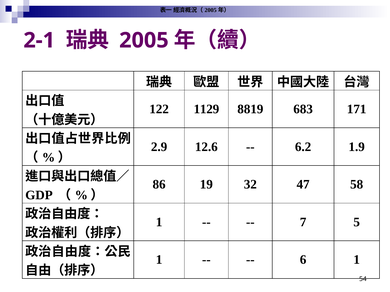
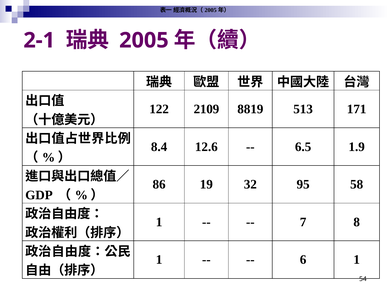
1129: 1129 -> 2109
683: 683 -> 513
2.9: 2.9 -> 8.4
6.2: 6.2 -> 6.5
47: 47 -> 95
5: 5 -> 8
